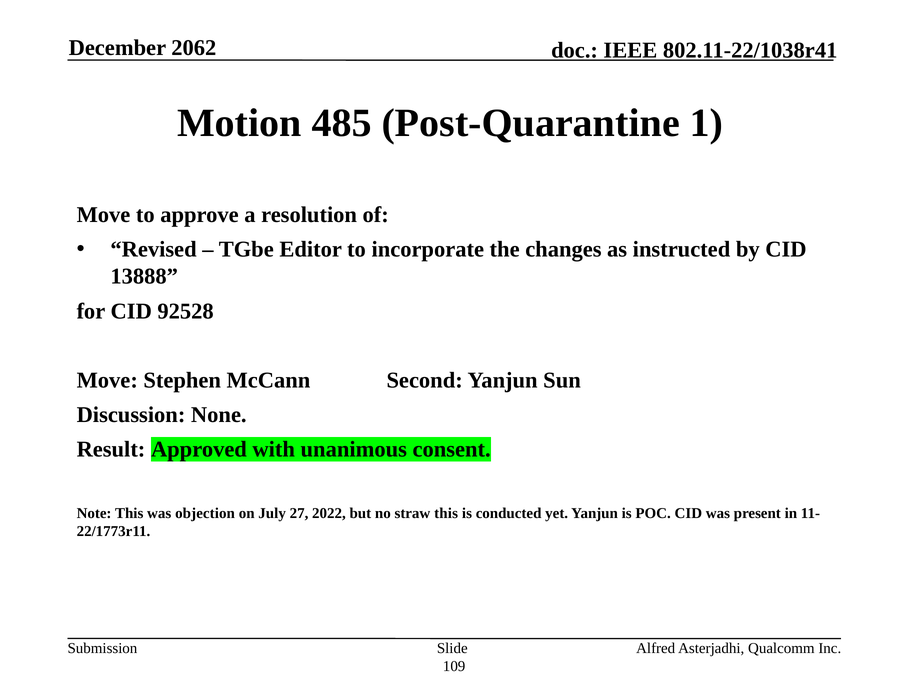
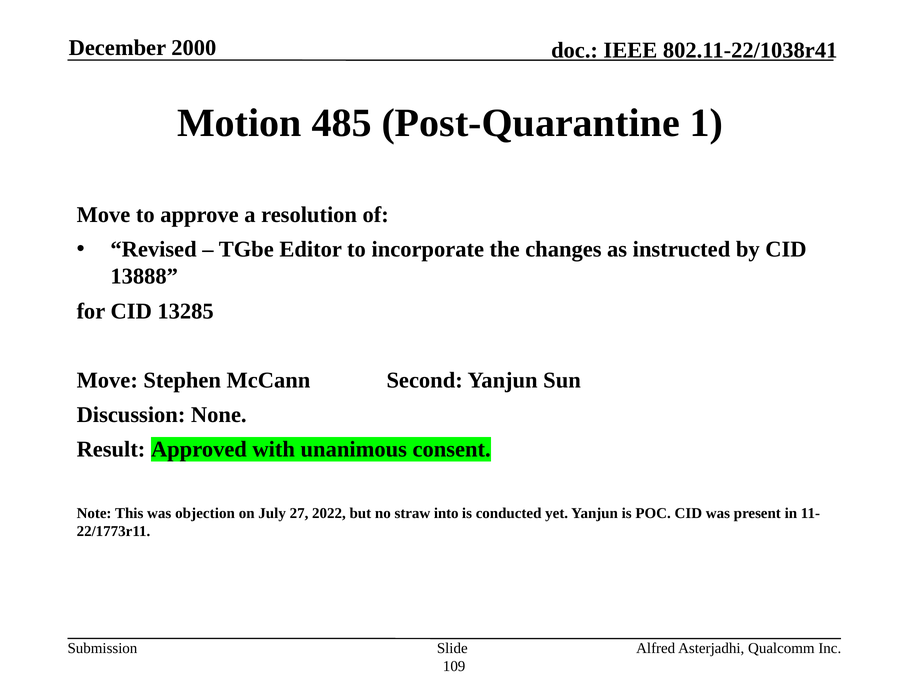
2062: 2062 -> 2000
92528: 92528 -> 13285
straw this: this -> into
